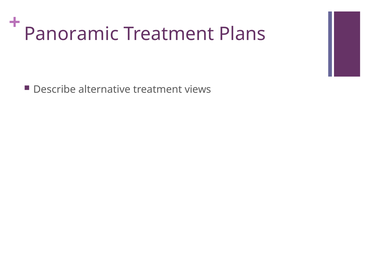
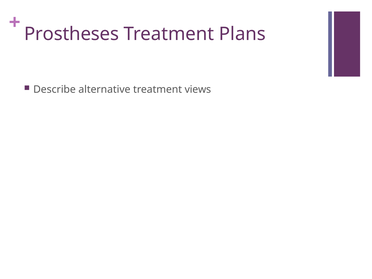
Panoramic: Panoramic -> Prostheses
